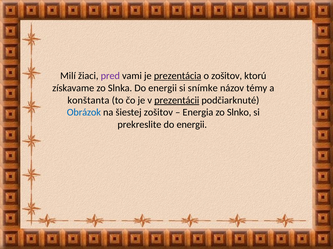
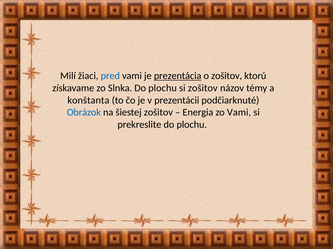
pred colour: purple -> blue
Slnka Do energii: energii -> plochu
si snímke: snímke -> zošitov
prezentácii underline: present -> none
zo Slnko: Slnko -> Vami
prekreslite do energii: energii -> plochu
